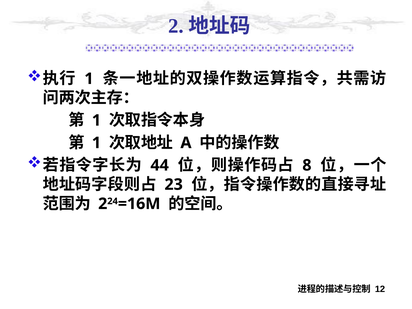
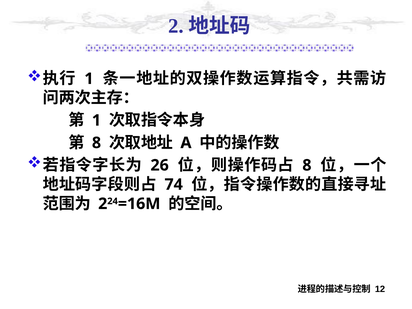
1 at (96, 143): 1 -> 8
44: 44 -> 26
23: 23 -> 74
